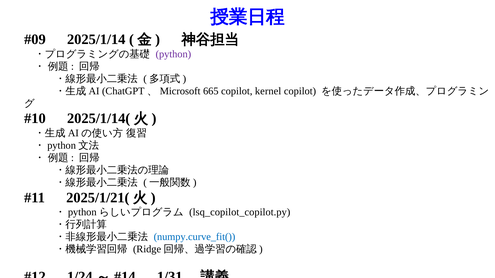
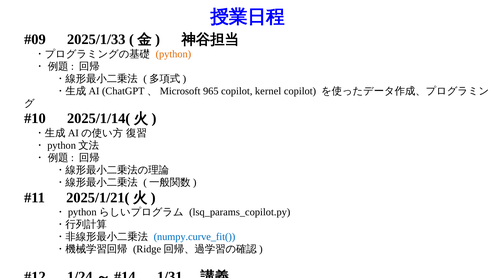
2025/1/14: 2025/1/14 -> 2025/1/33
python colour: purple -> orange
665: 665 -> 965
lsq_copilot_copilot.py: lsq_copilot_copilot.py -> lsq_params_copilot.py
